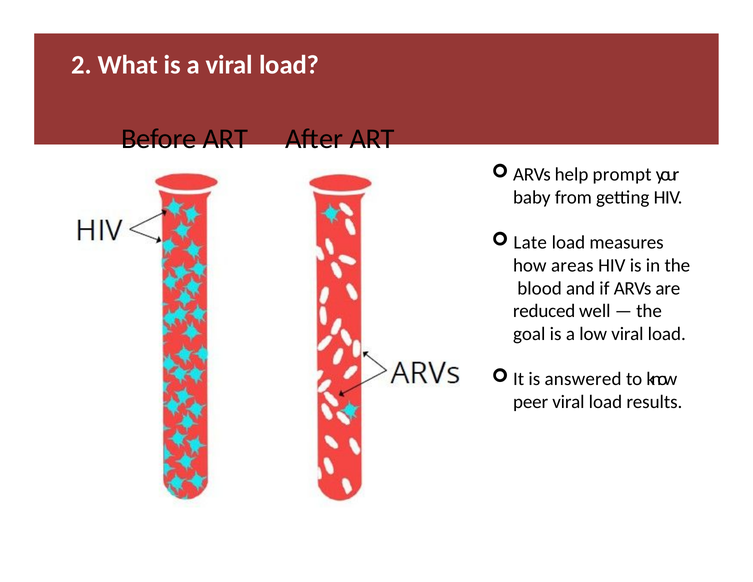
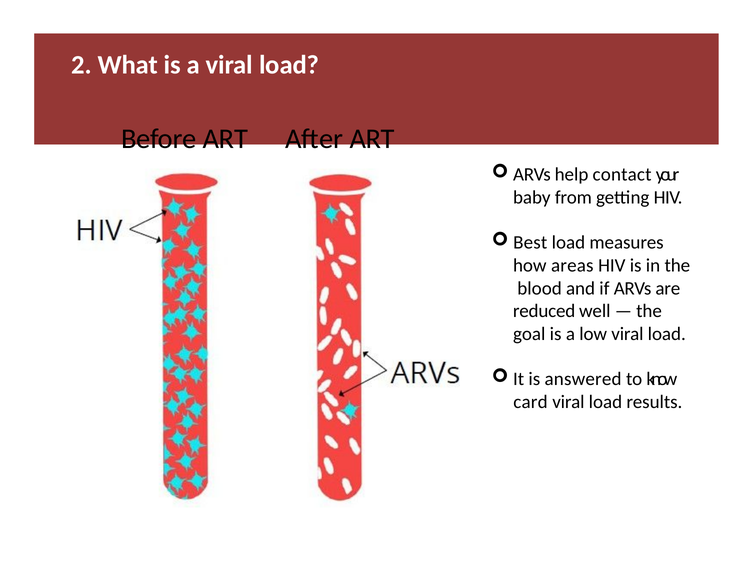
prompt: prompt -> contact
Late: Late -> Best
peer: peer -> card
